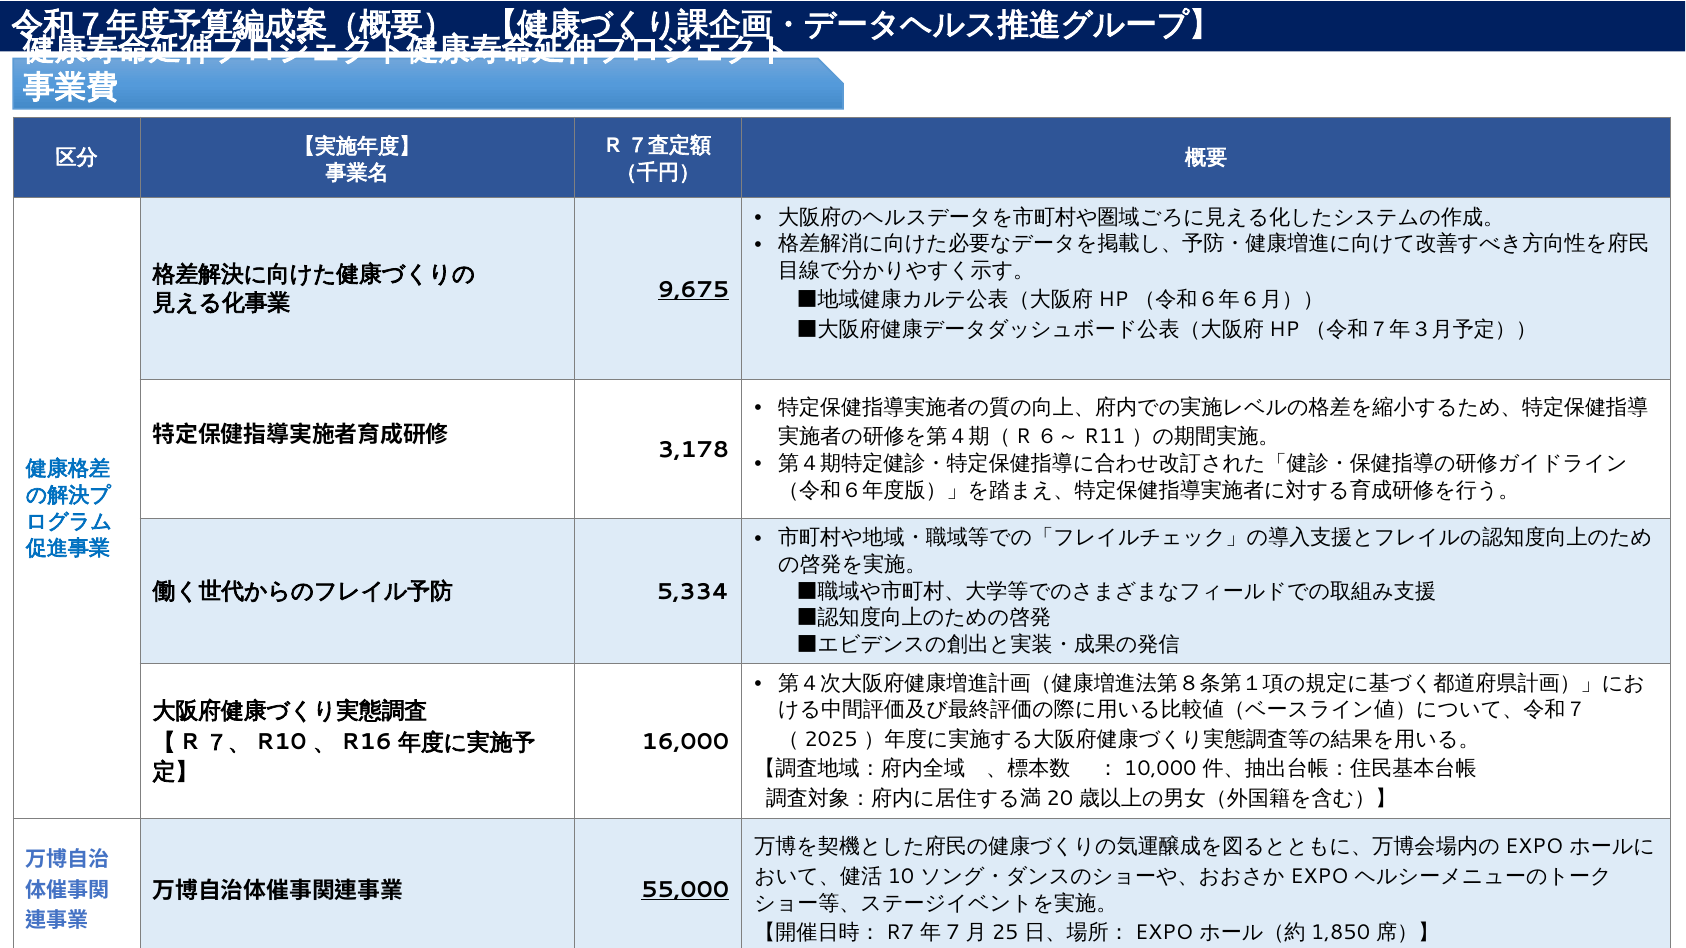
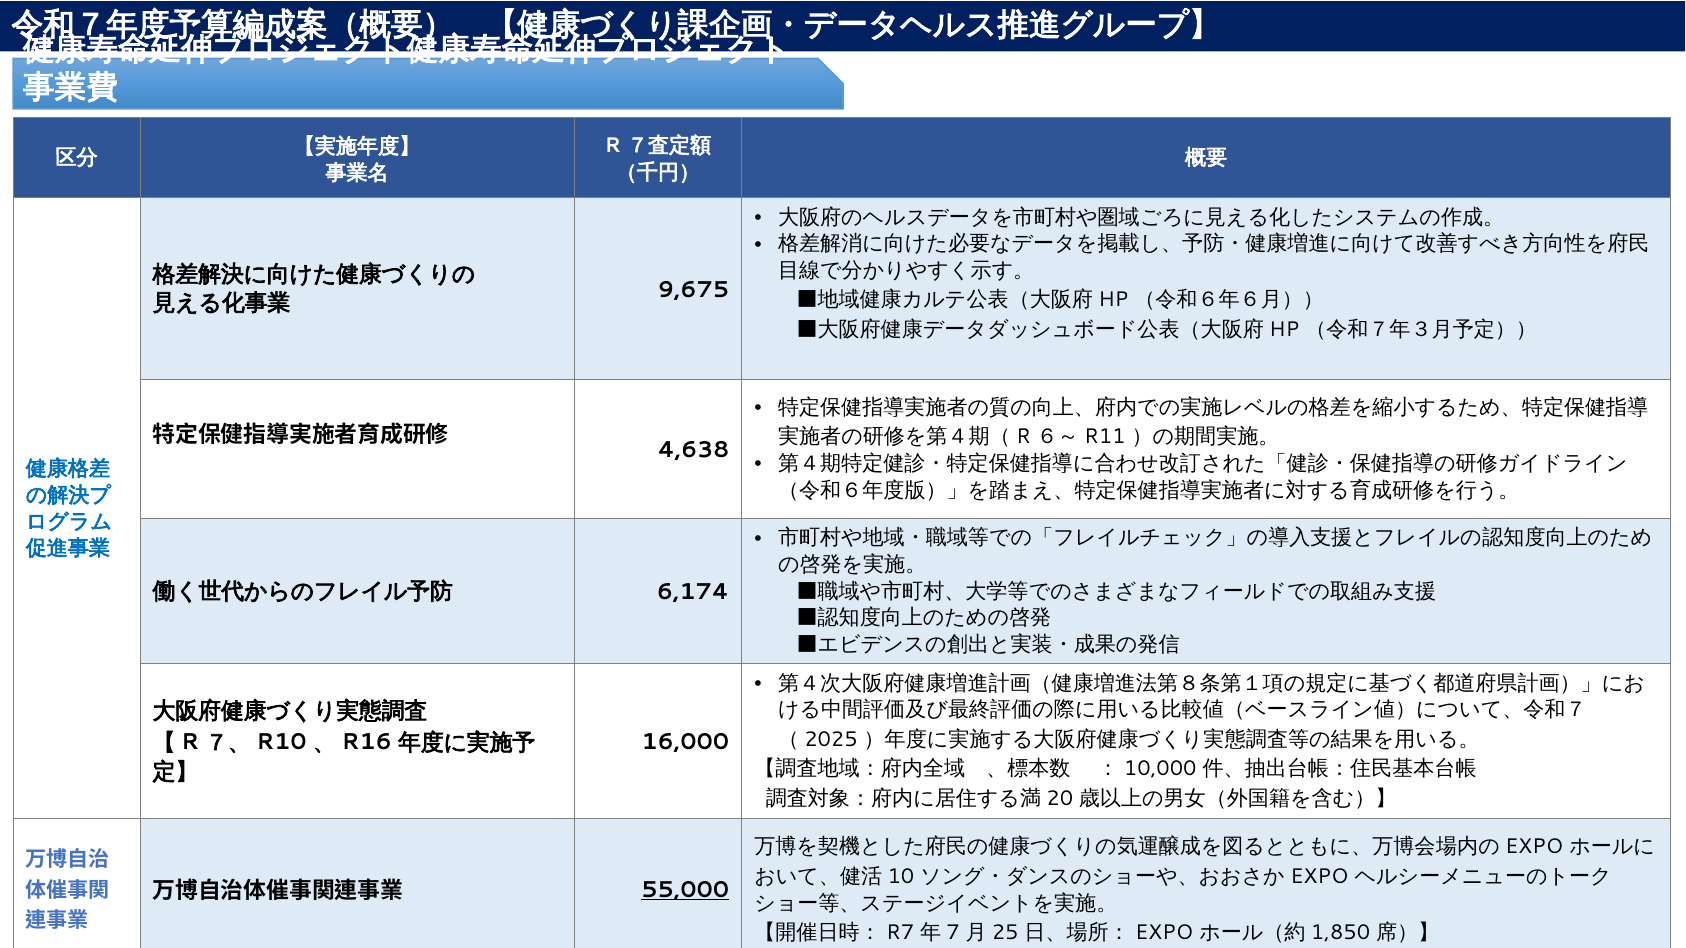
9,675 underline: present -> none
3,178: 3,178 -> 4,638
5,334: 5,334 -> 6,174
